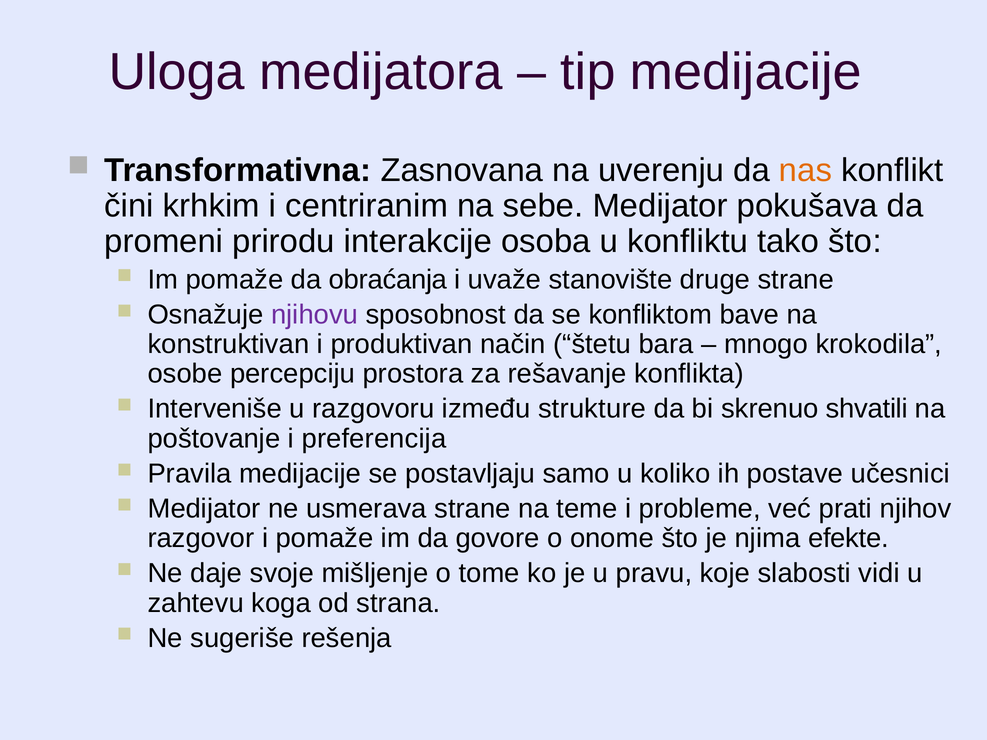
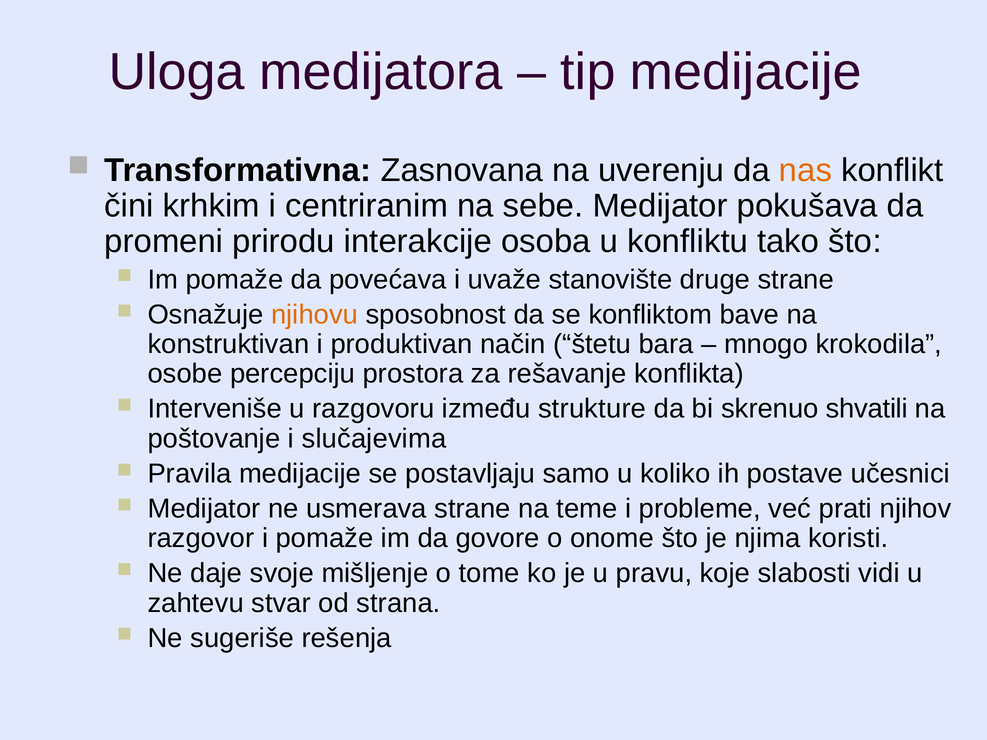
obraćanja: obraćanja -> povećava
njihovu colour: purple -> orange
preferencija: preferencija -> slučajevima
efekte: efekte -> koristi
koga: koga -> stvar
